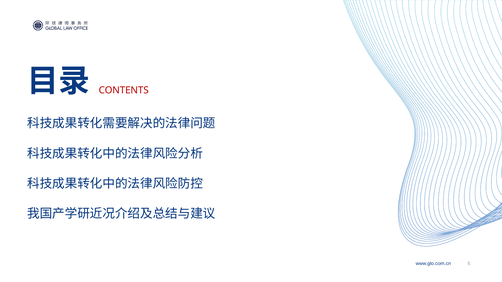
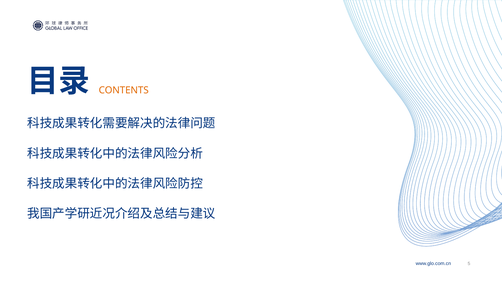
CONTENTS colour: red -> orange
